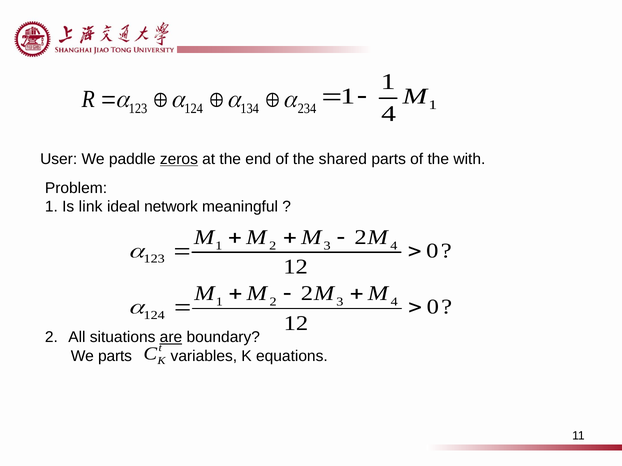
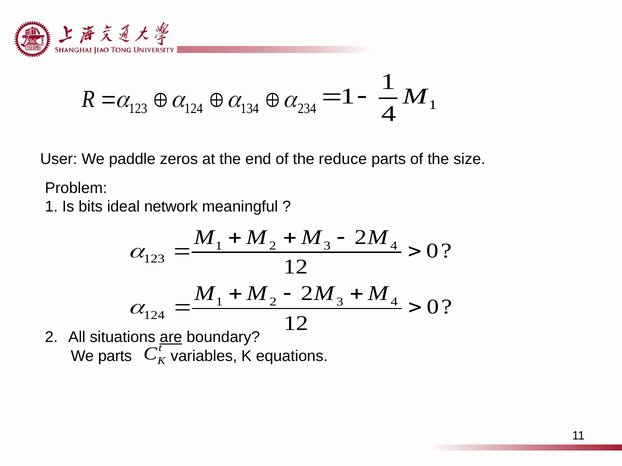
zeros underline: present -> none
shared: shared -> reduce
with: with -> size
link: link -> bits
